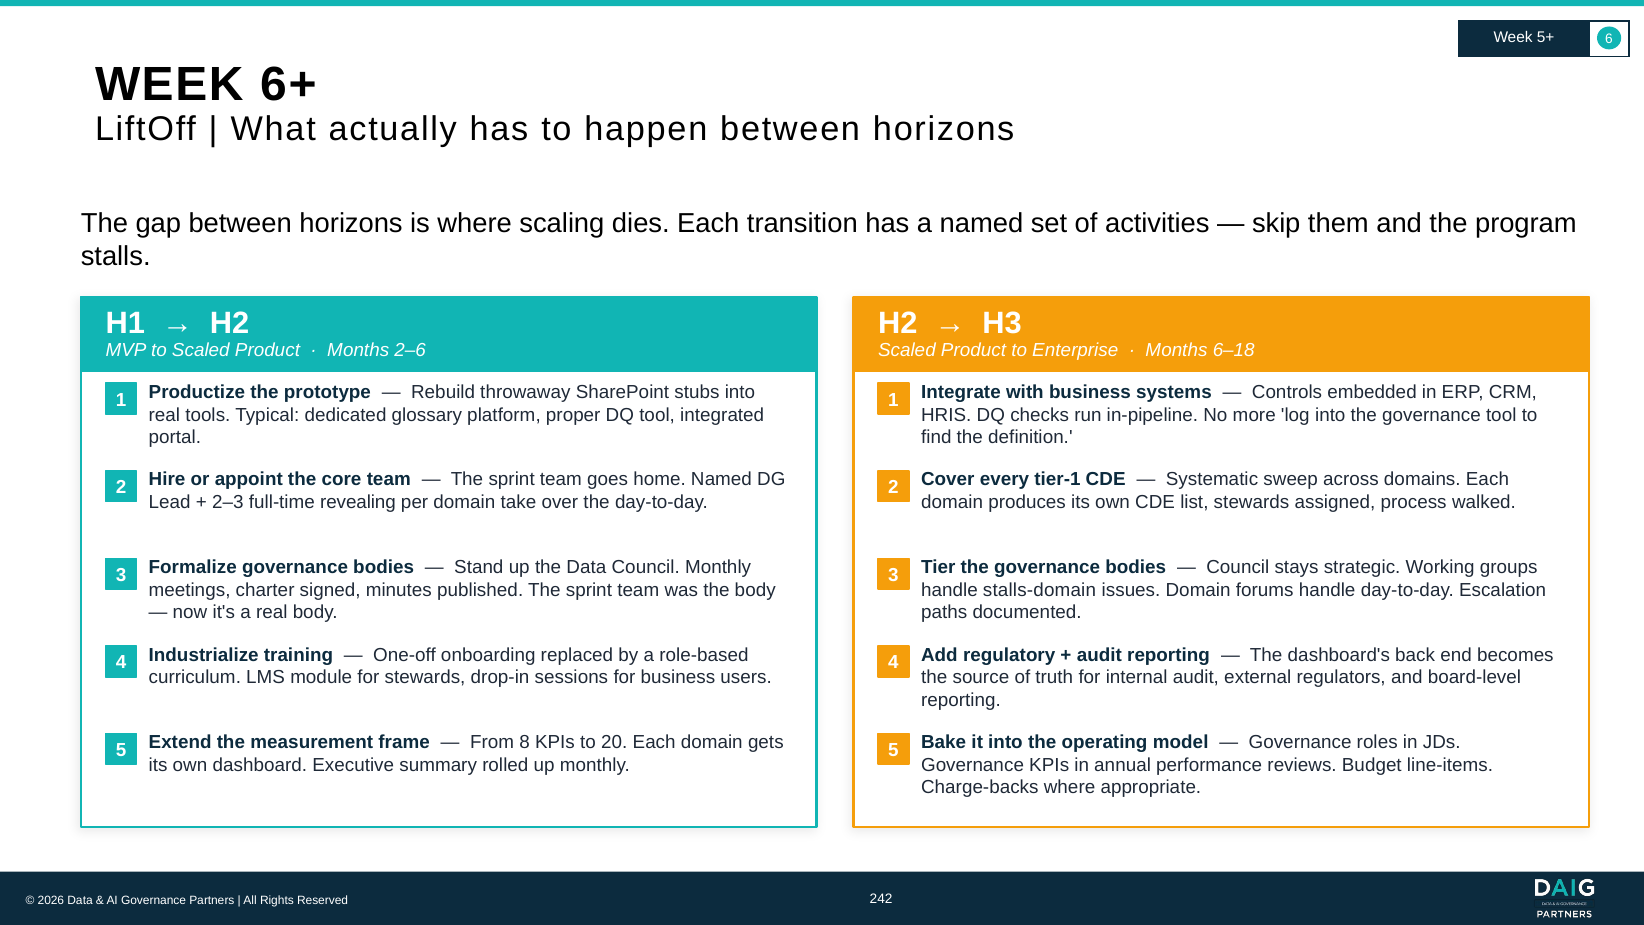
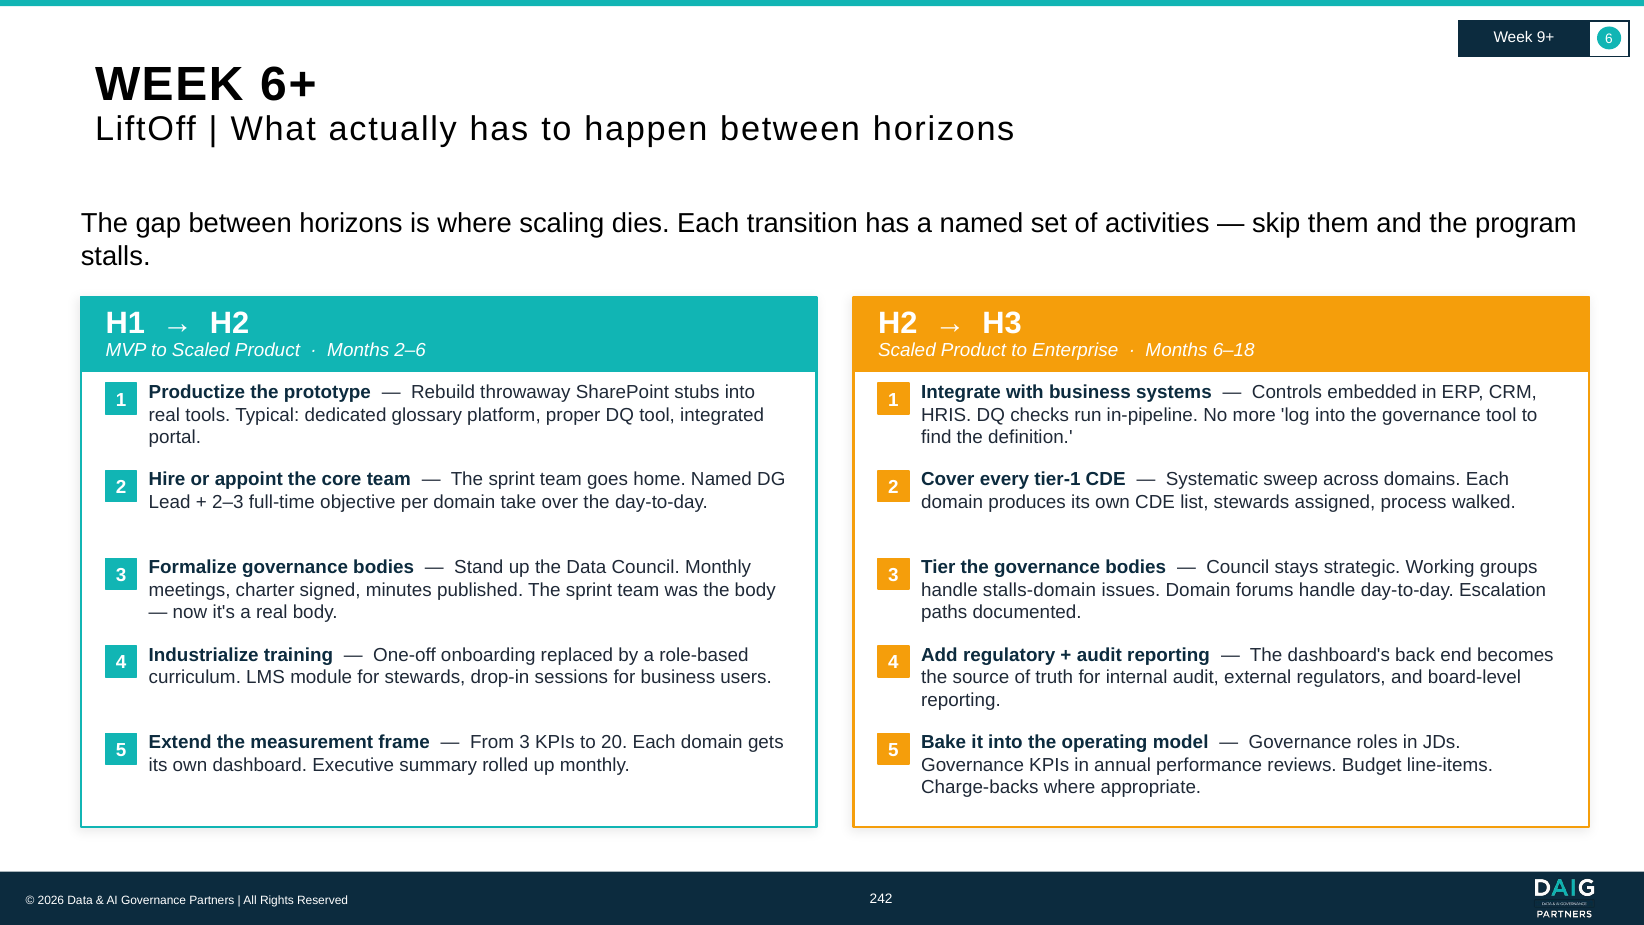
5+: 5+ -> 9+
revealing: revealing -> objective
From 8: 8 -> 3
